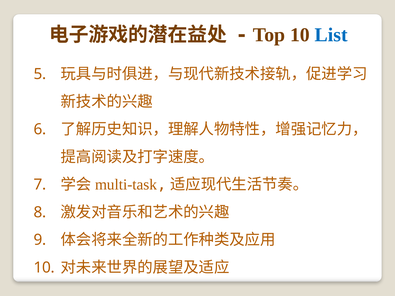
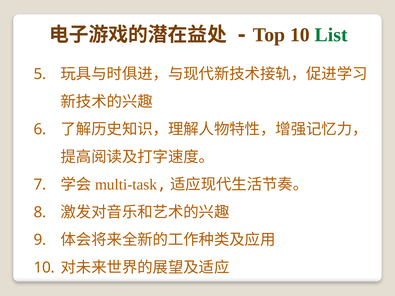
List colour: blue -> green
